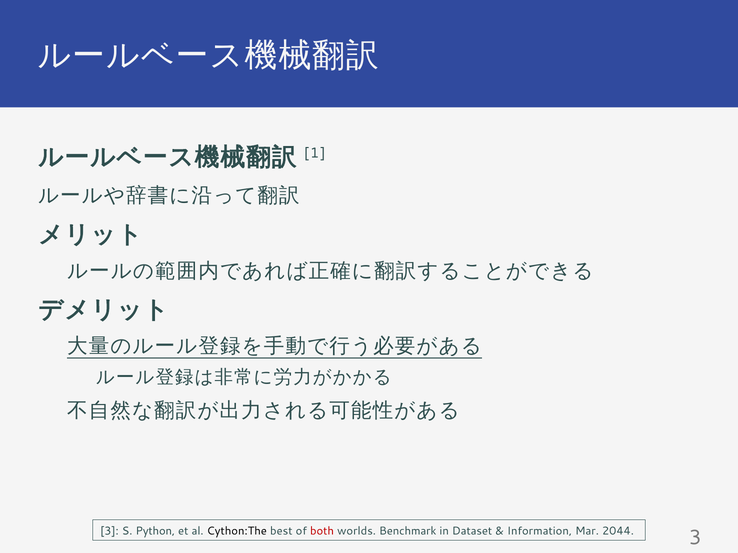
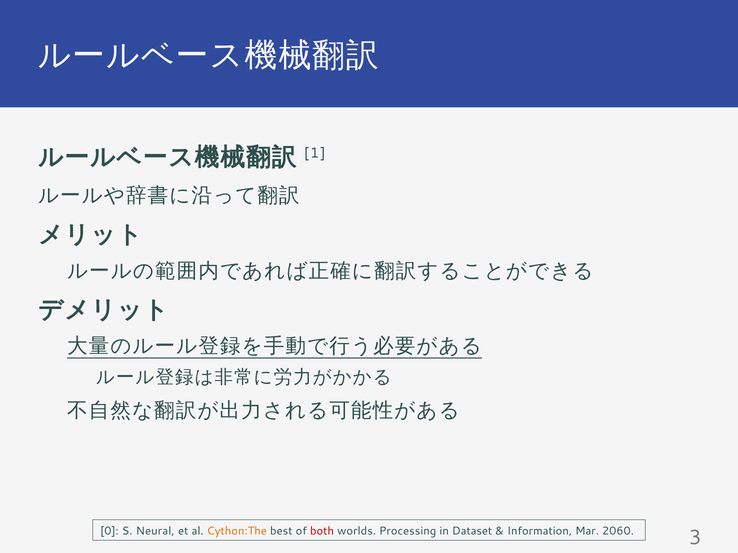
3 at (109, 531): 3 -> 0
Python: Python -> Neural
Cython:The colour: black -> orange
Benchmark: Benchmark -> Processing
2044: 2044 -> 2060
